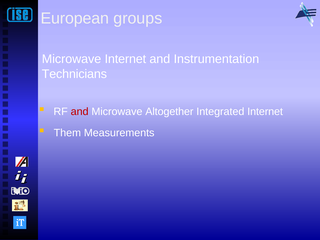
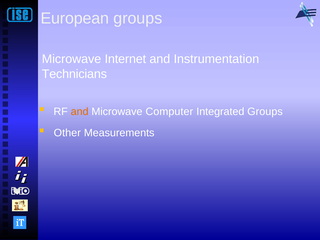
and at (80, 112) colour: red -> orange
Altogether: Altogether -> Computer
Integrated Internet: Internet -> Groups
Them: Them -> Other
